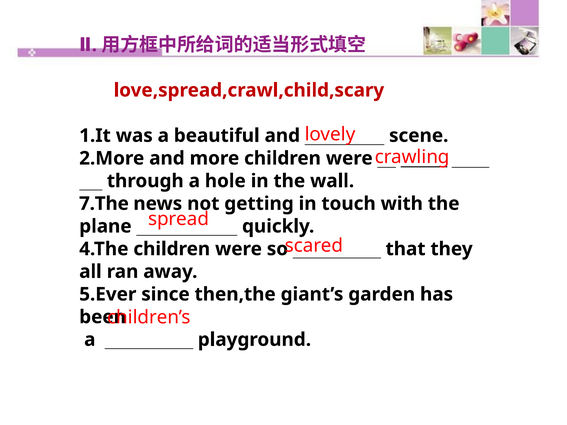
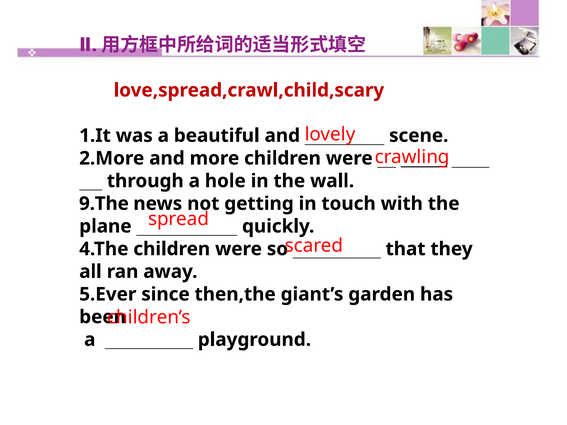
7.The: 7.The -> 9.The
